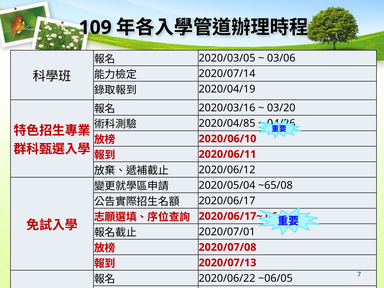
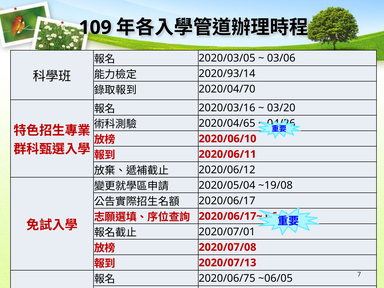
2020/07/14: 2020/07/14 -> 2020/93/14
2020/04/19: 2020/04/19 -> 2020/04/70
2020/04/85: 2020/04/85 -> 2020/04/65
~65/08: ~65/08 -> ~19/08
2020/06/22: 2020/06/22 -> 2020/06/75
